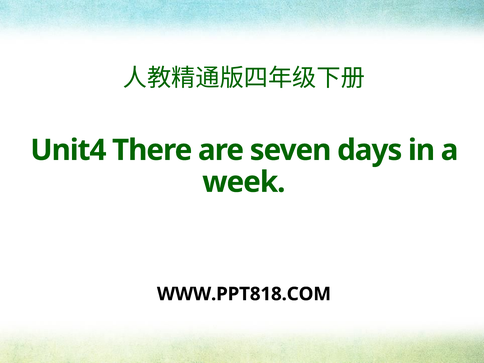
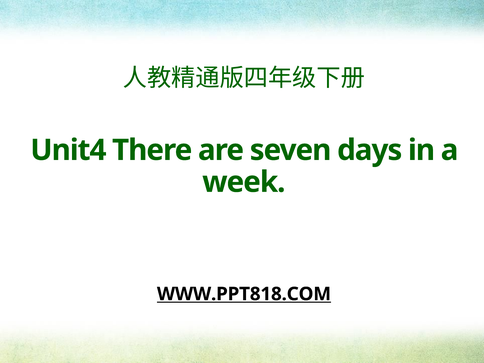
WWW.PPT818.COM underline: none -> present
